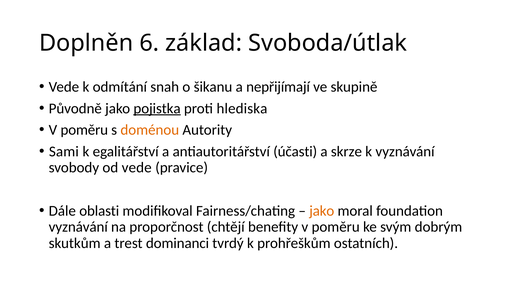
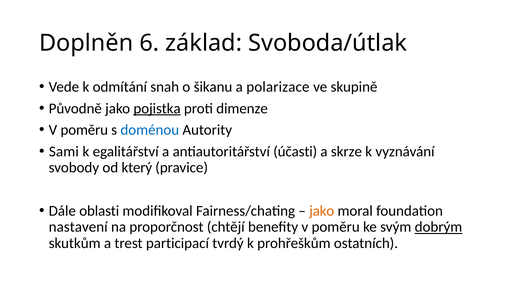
nepřijímají: nepřijímají -> polarizace
hlediska: hlediska -> dimenze
doménou colour: orange -> blue
od vede: vede -> který
vyznávání at (78, 227): vyznávání -> nastavení
dobrým underline: none -> present
dominanci: dominanci -> participací
